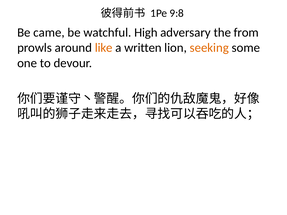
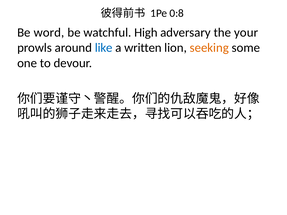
9:8: 9:8 -> 0:8
came: came -> word
from: from -> your
like colour: orange -> blue
